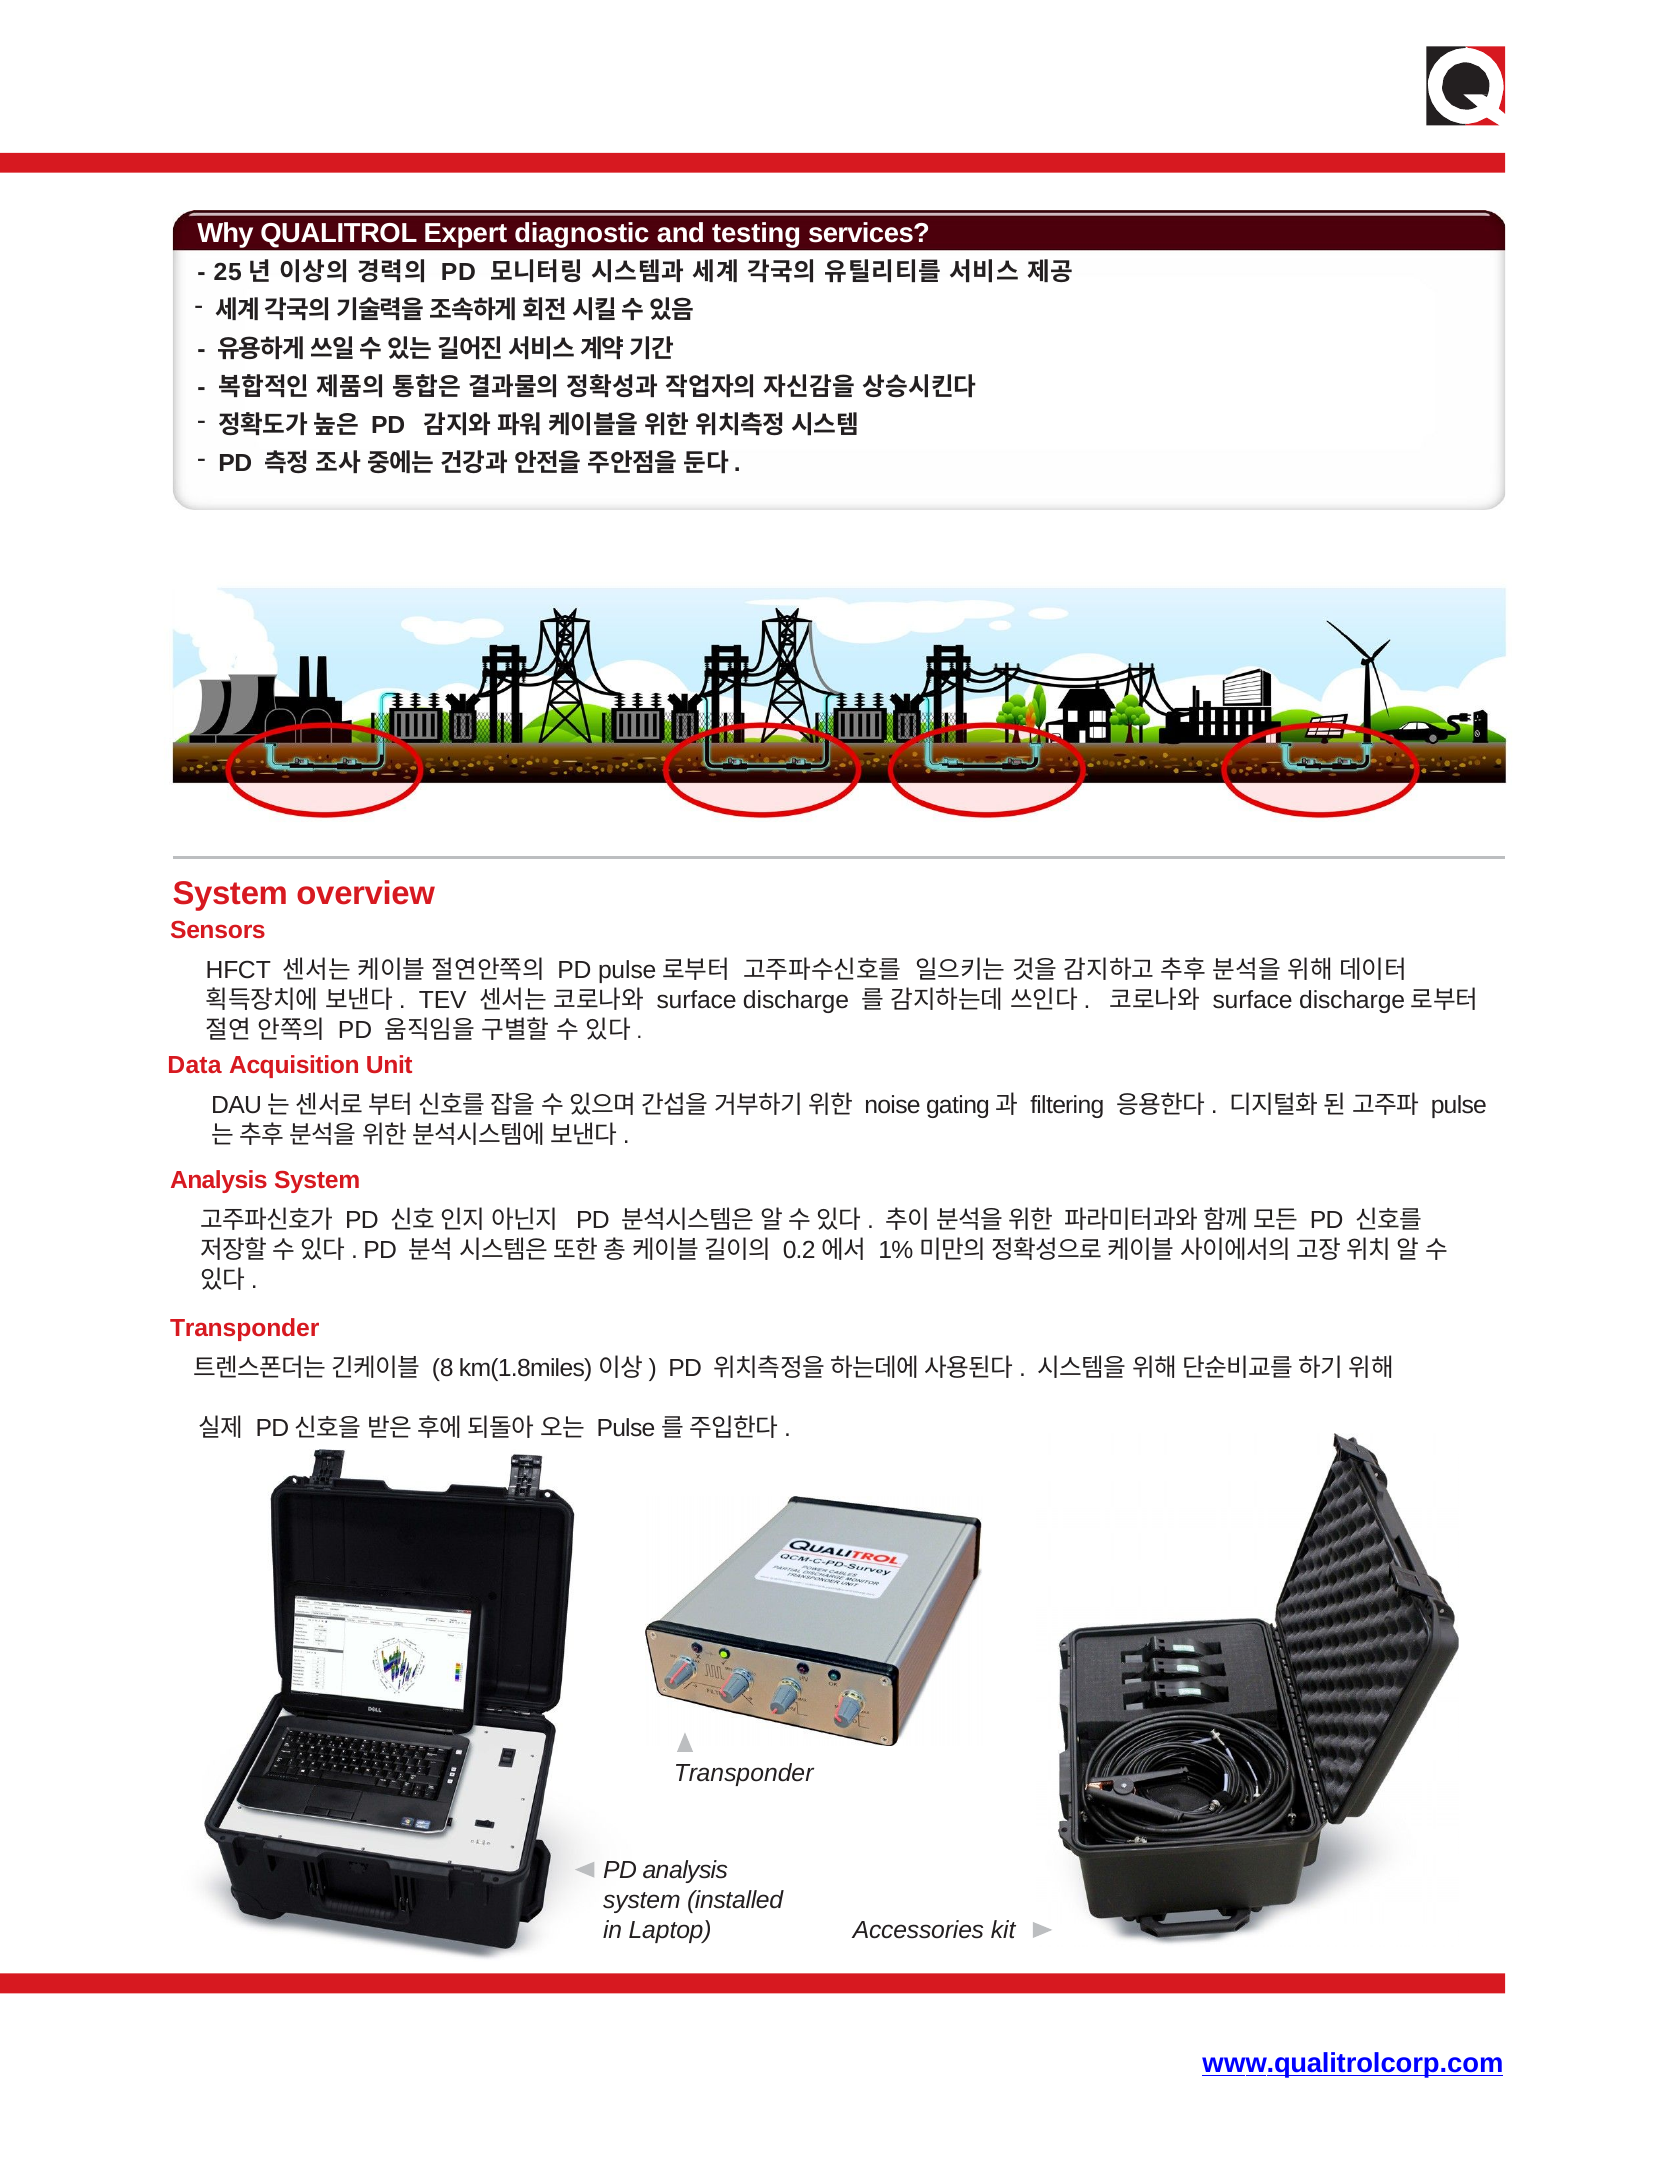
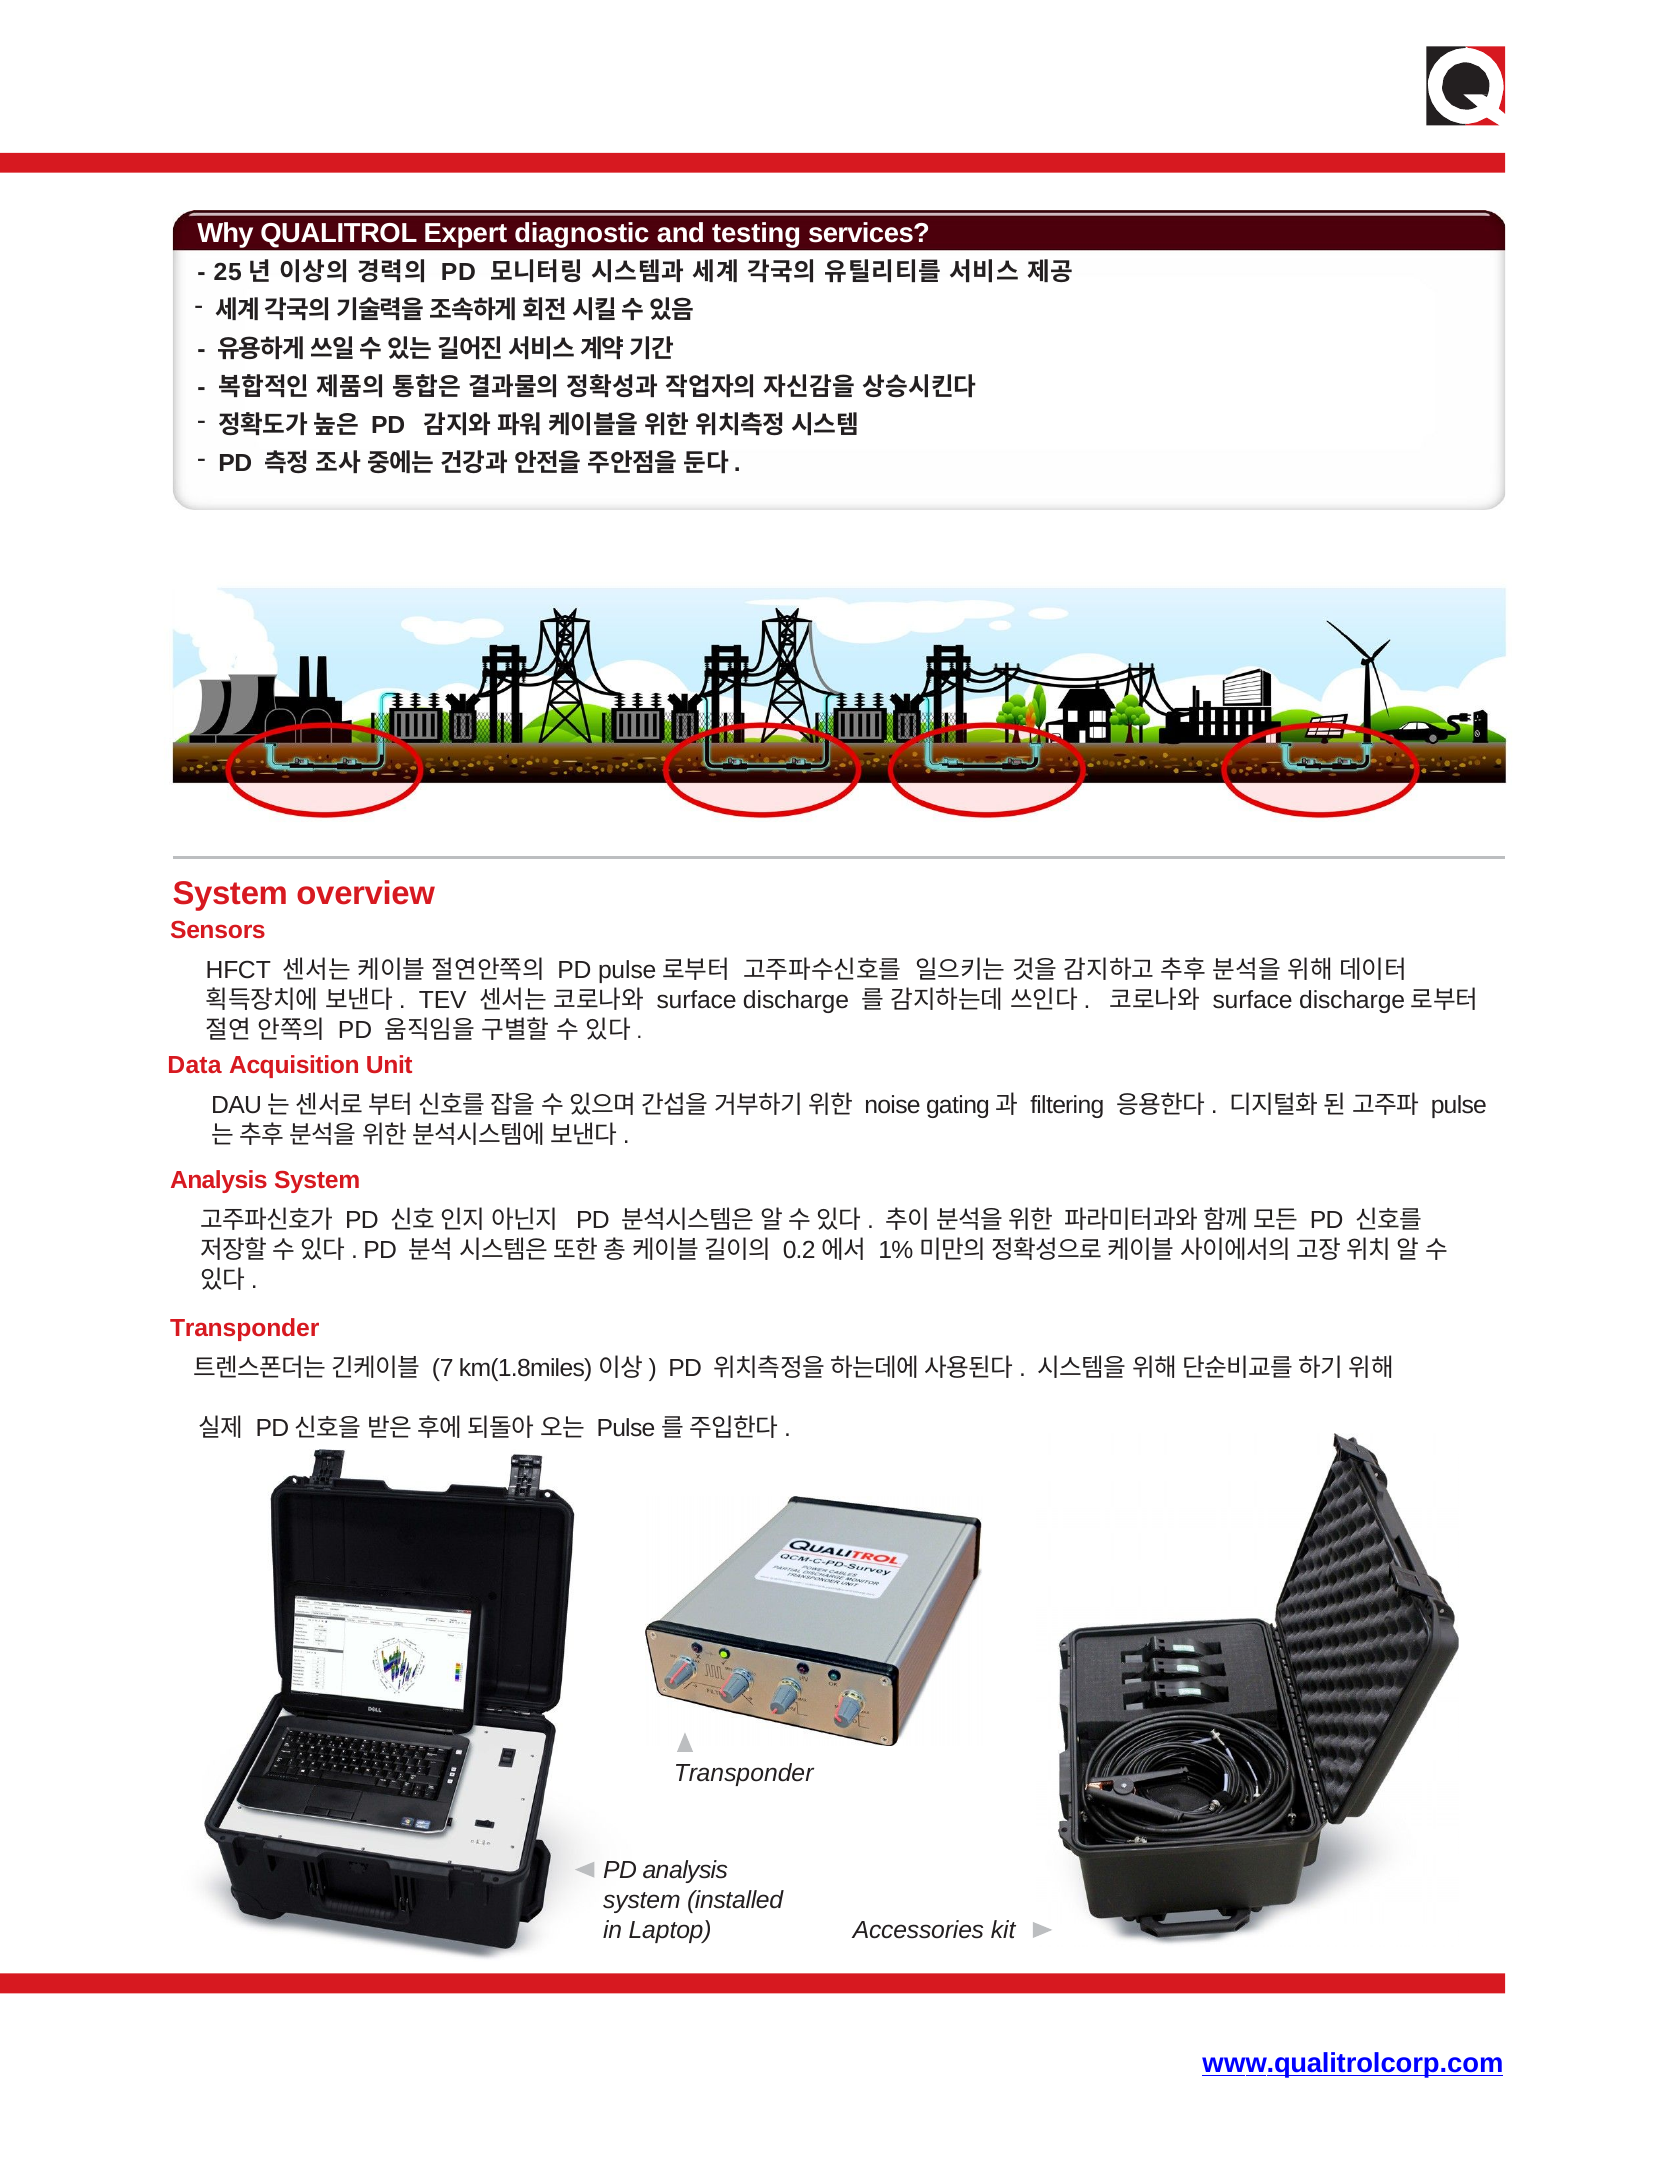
8: 8 -> 7
